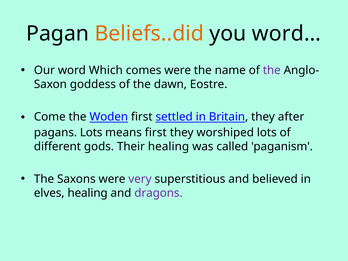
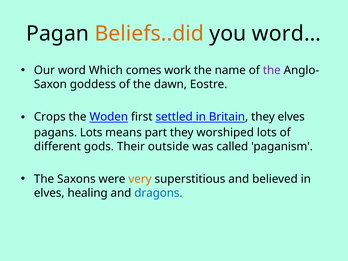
comes were: were -> work
Come: Come -> Crops
they after: after -> elves
means first: first -> part
Their healing: healing -> outside
very colour: purple -> orange
dragons colour: purple -> blue
